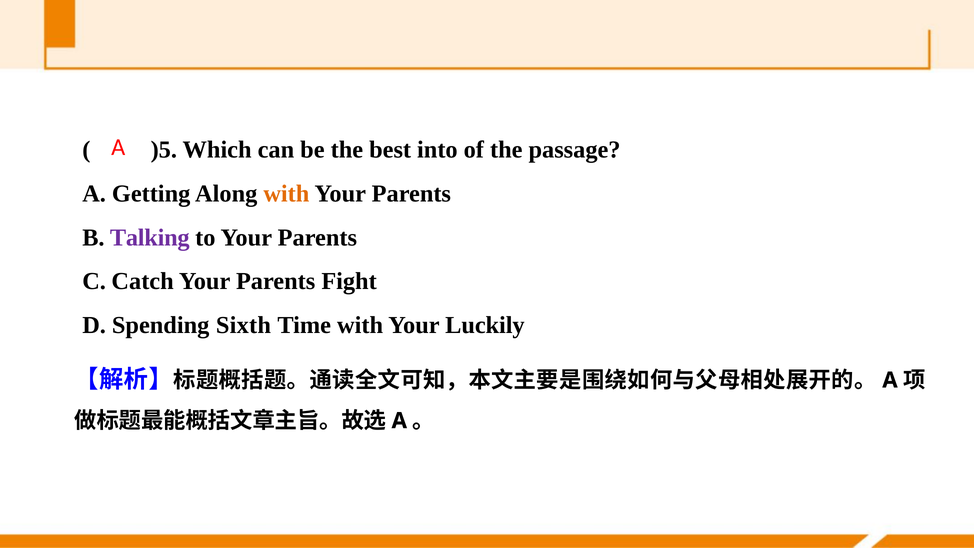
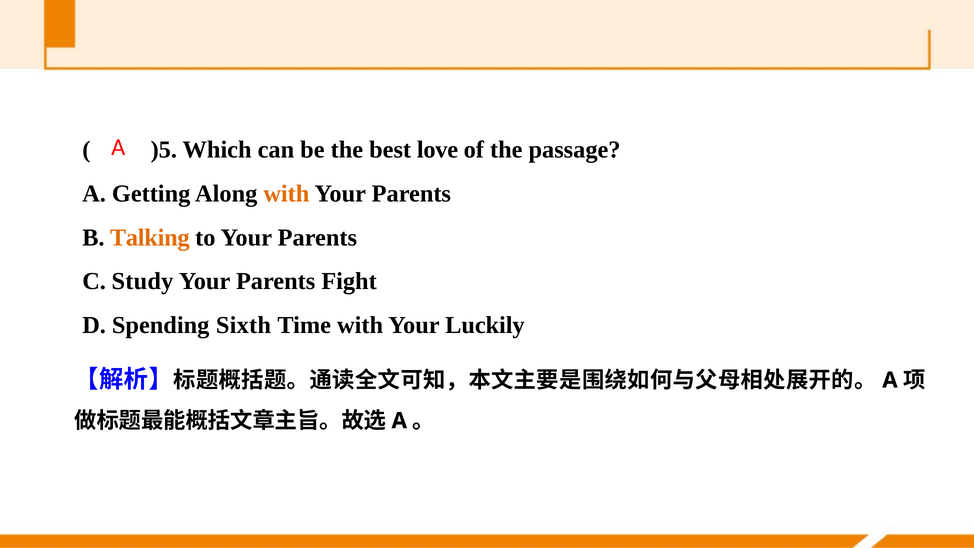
into: into -> love
Talking colour: purple -> orange
Catch: Catch -> Study
